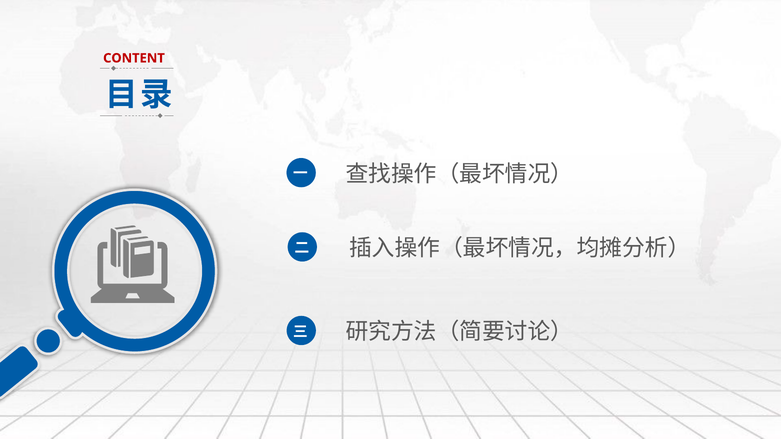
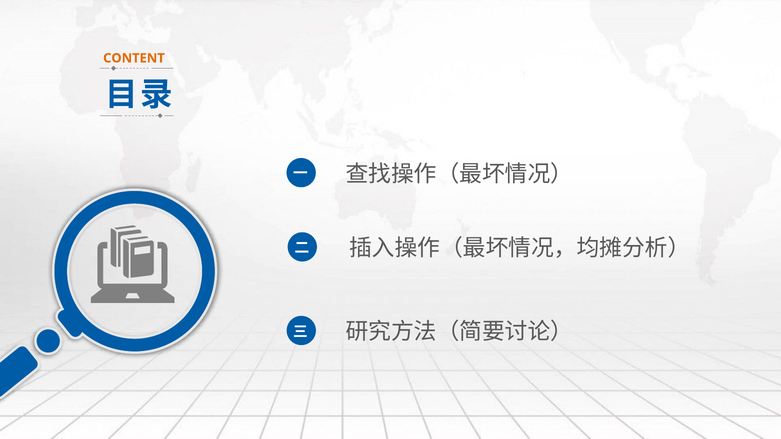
CONTENT colour: red -> orange
